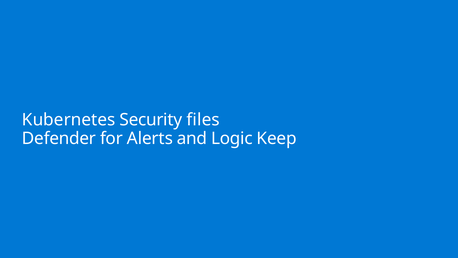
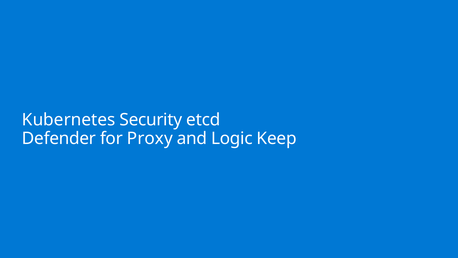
files: files -> etcd
Alerts: Alerts -> Proxy
